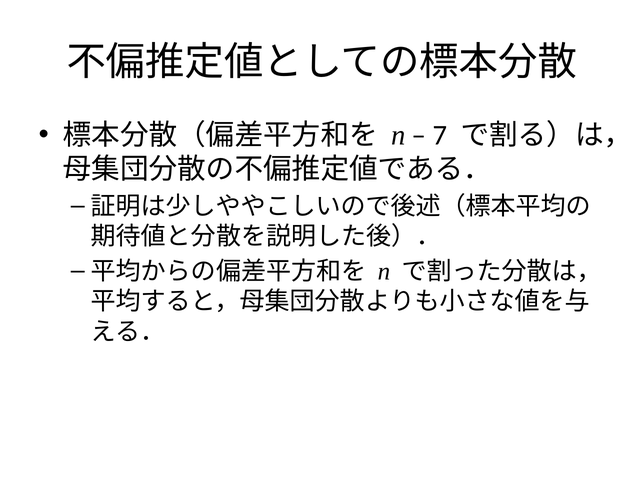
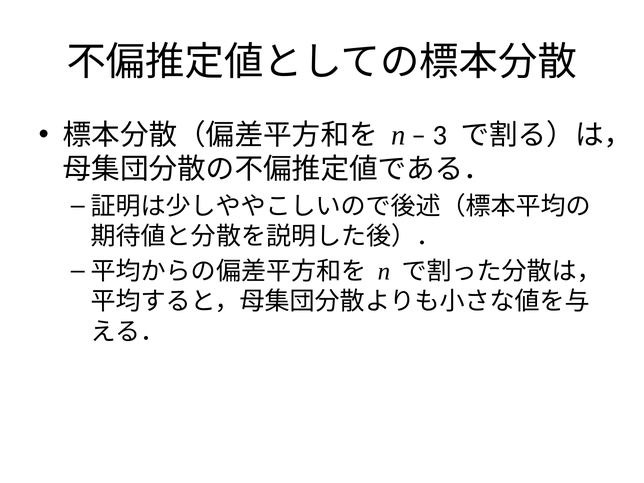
7: 7 -> 3
